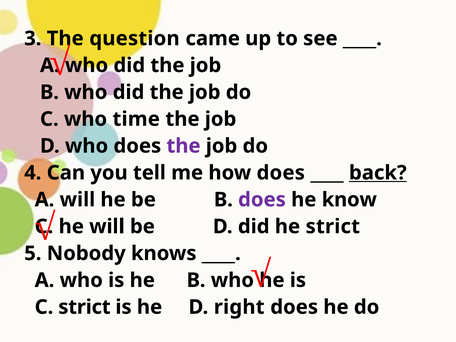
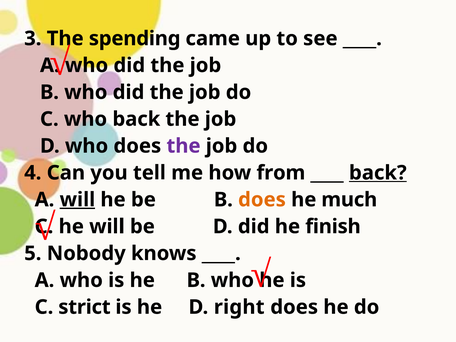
question: question -> spending
who time: time -> back
how does: does -> from
will at (77, 200) underline: none -> present
does at (262, 200) colour: purple -> orange
know: know -> much
he strict: strict -> finish
